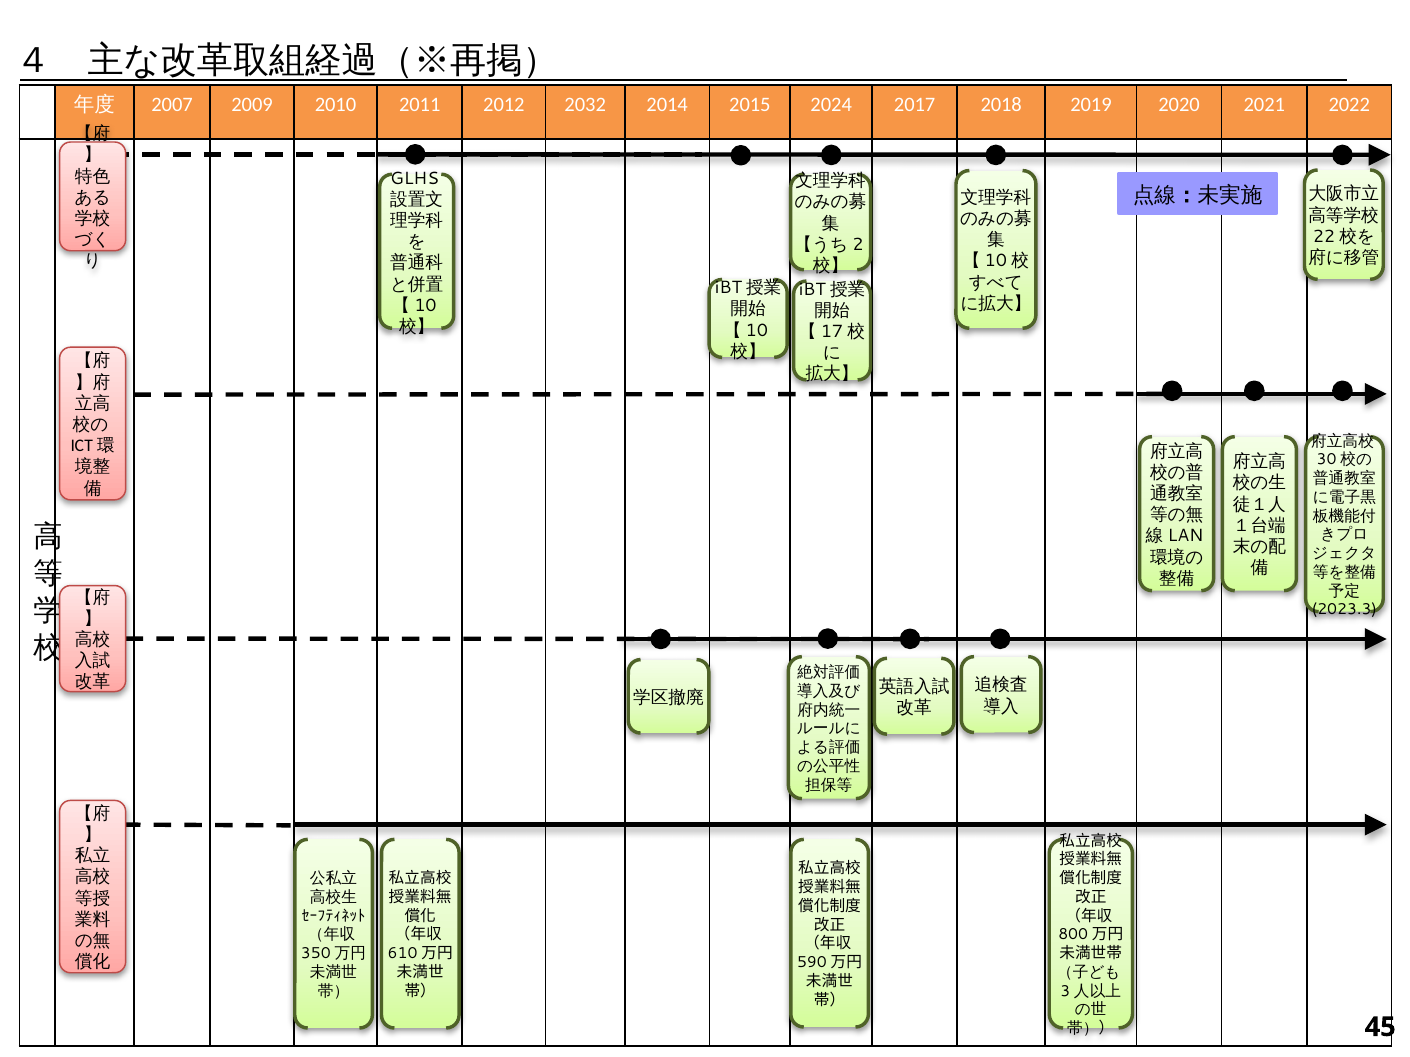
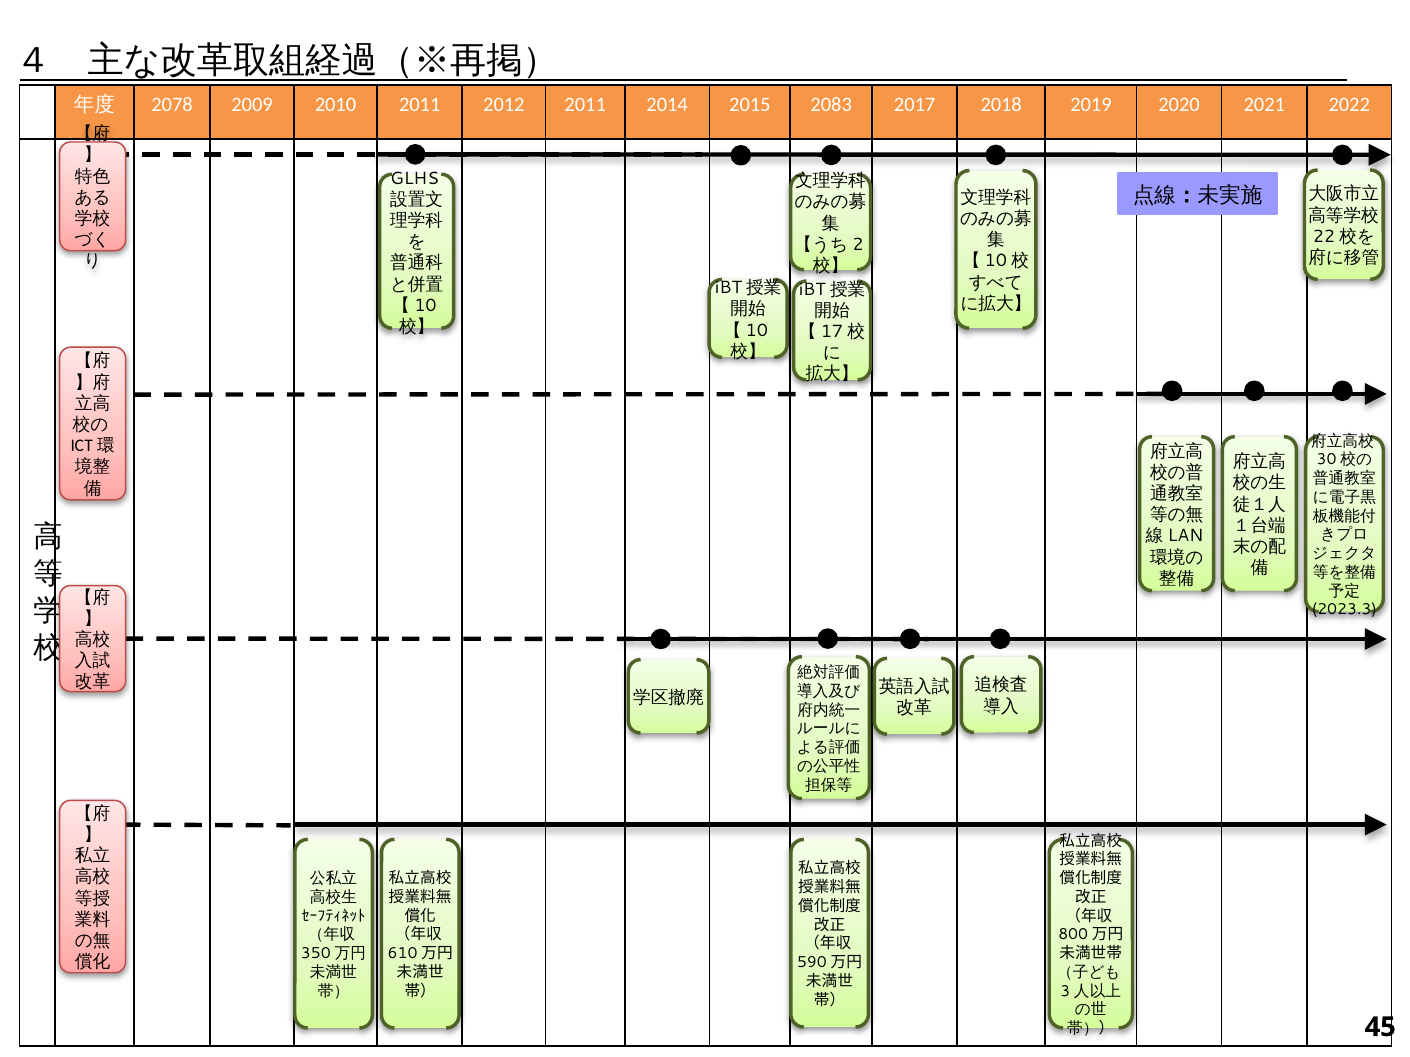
2007: 2007 -> 2078
2012 2032: 2032 -> 2011
2024: 2024 -> 2083
